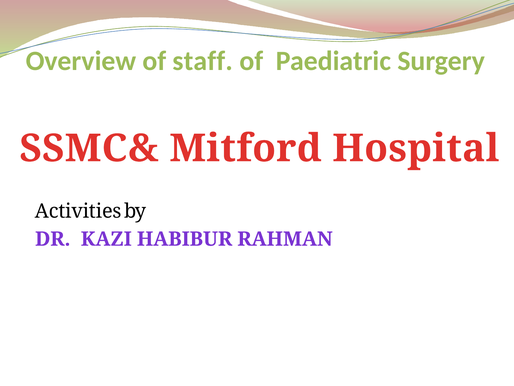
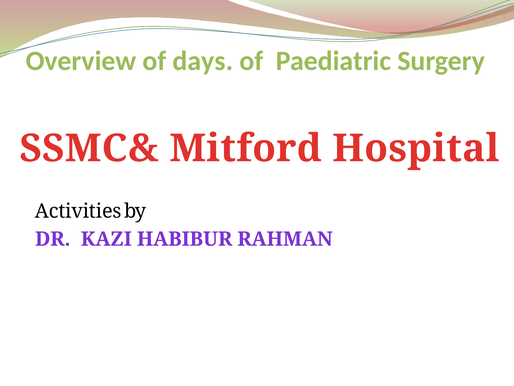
staff: staff -> days
